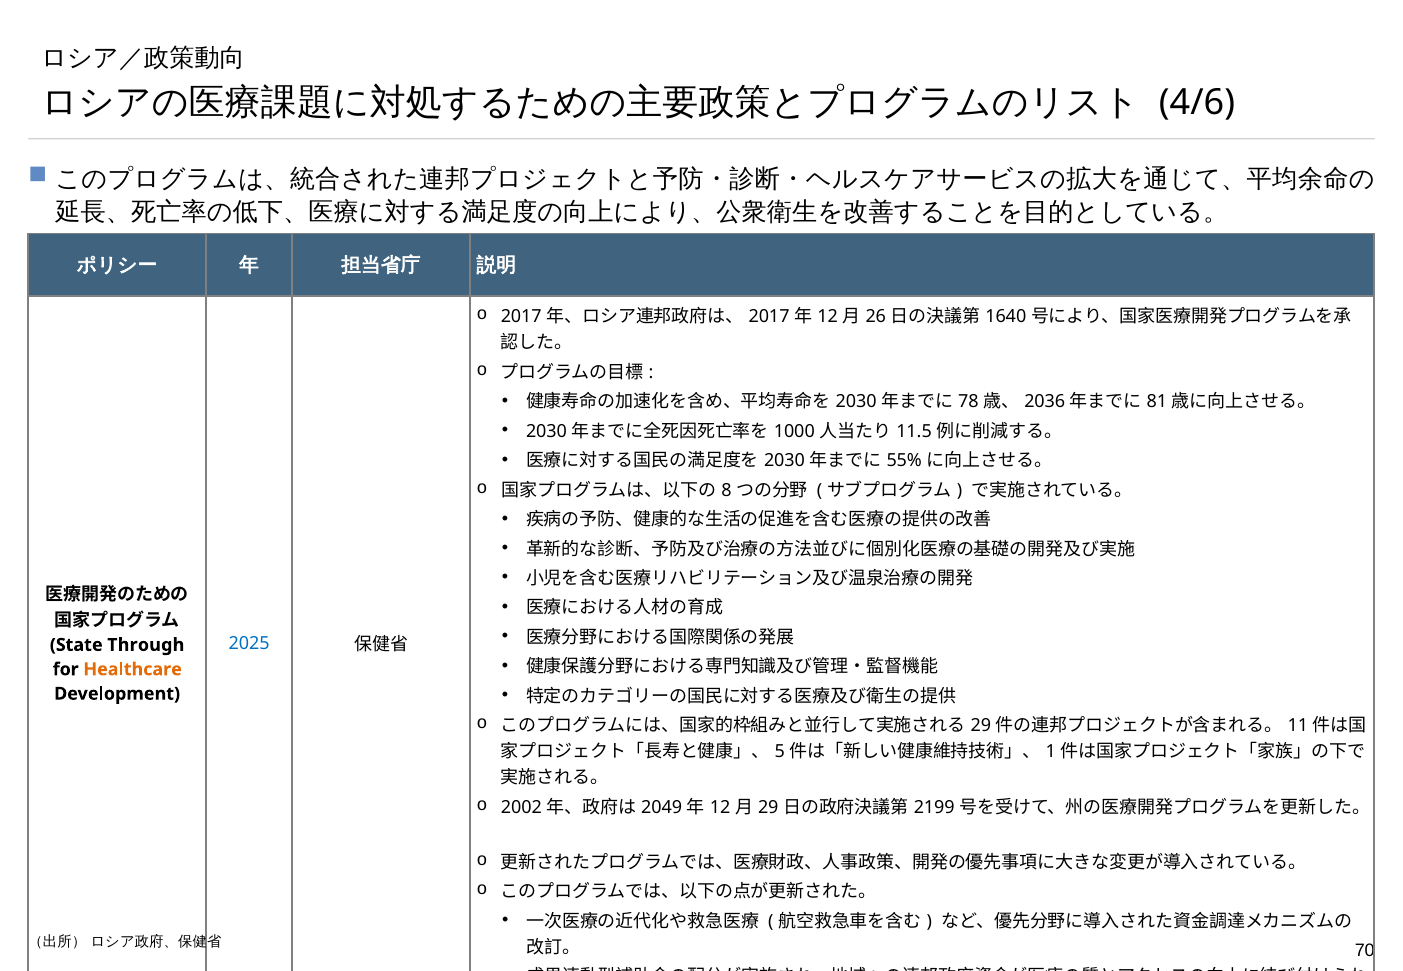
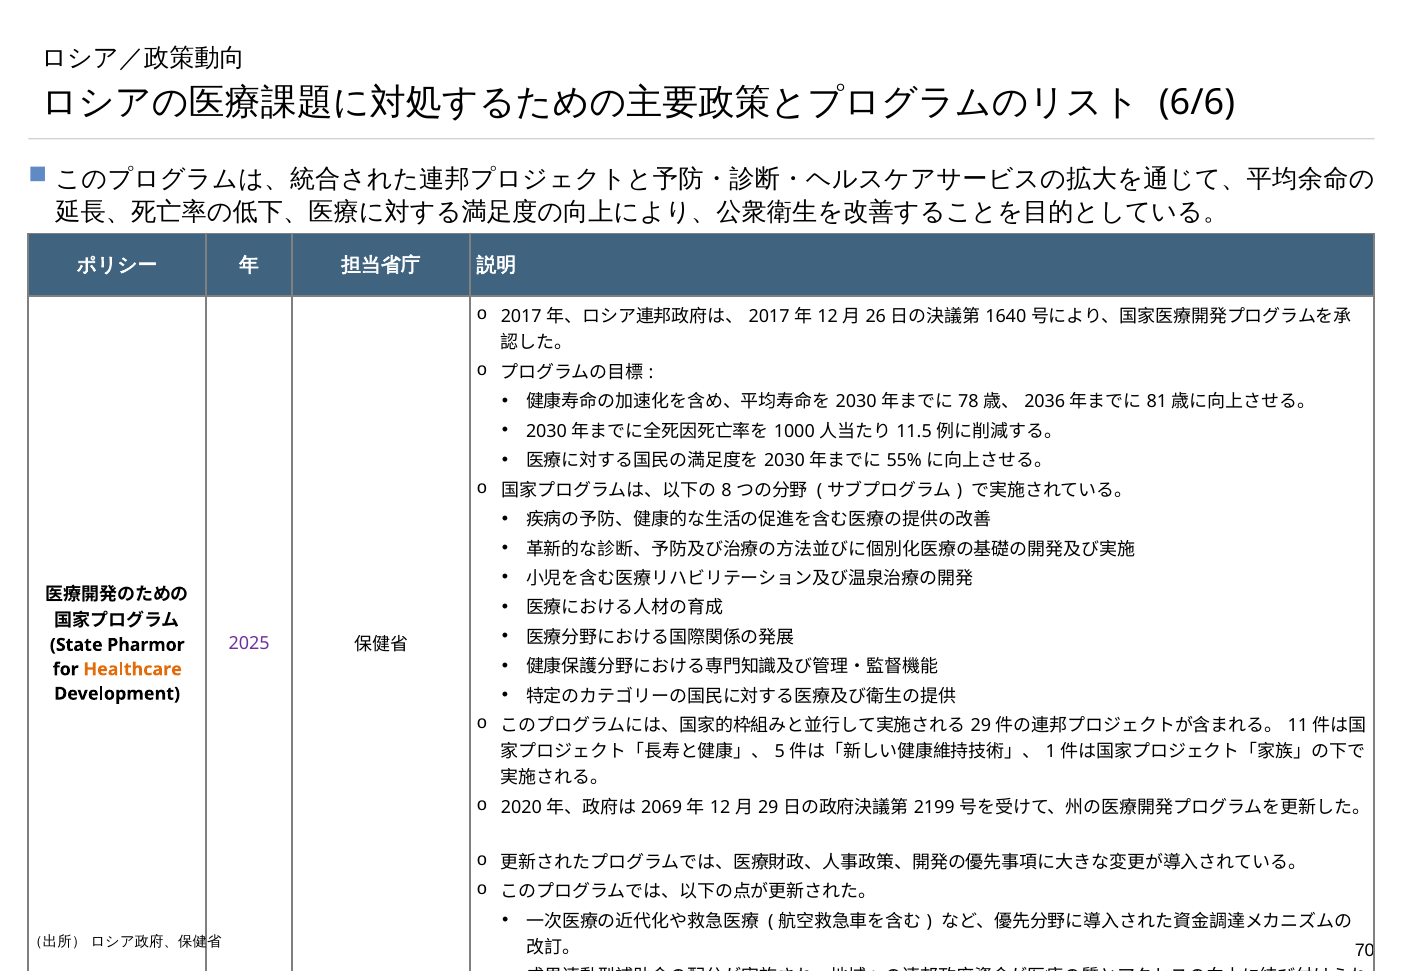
4/6: 4/6 -> 6/6
2025 colour: blue -> purple
Through: Through -> Pharmor
2002: 2002 -> 2020
2049: 2049 -> 2069
